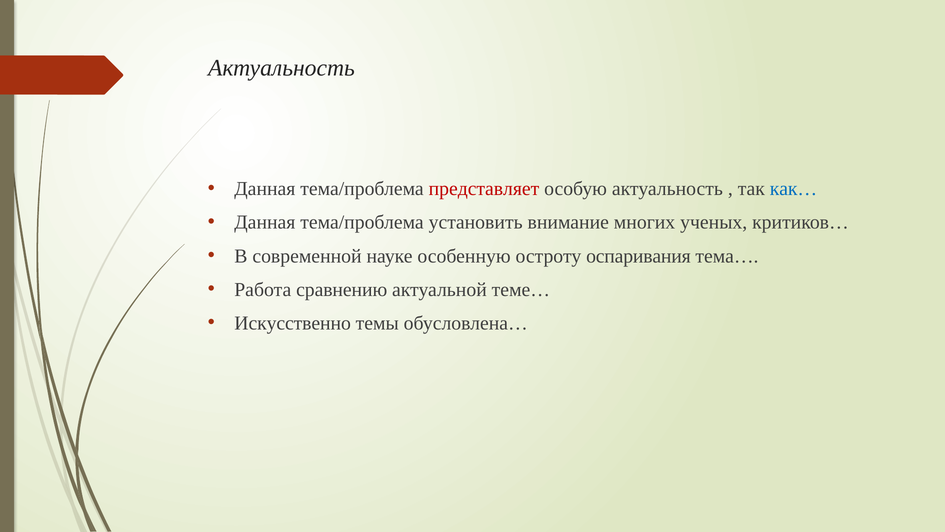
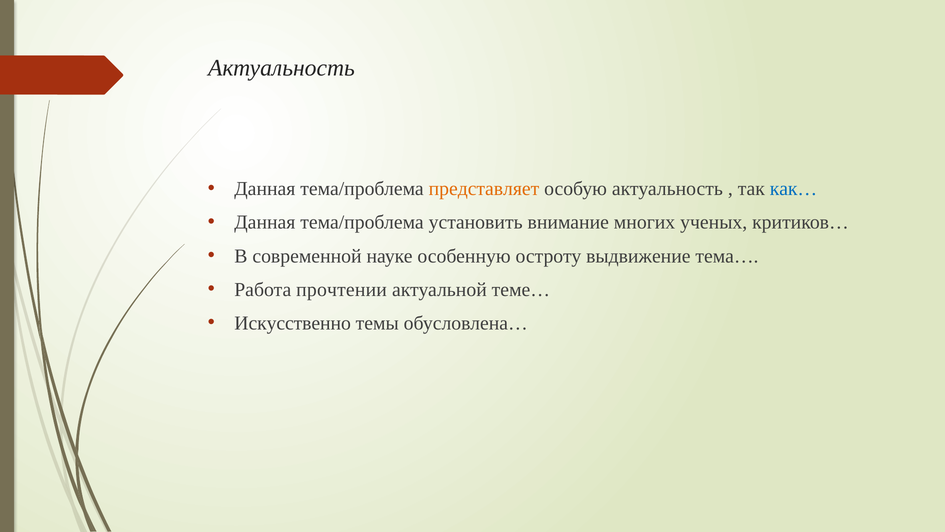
представляет colour: red -> orange
оспаривания: оспаривания -> выдвижение
сравнению: сравнению -> прочтении
